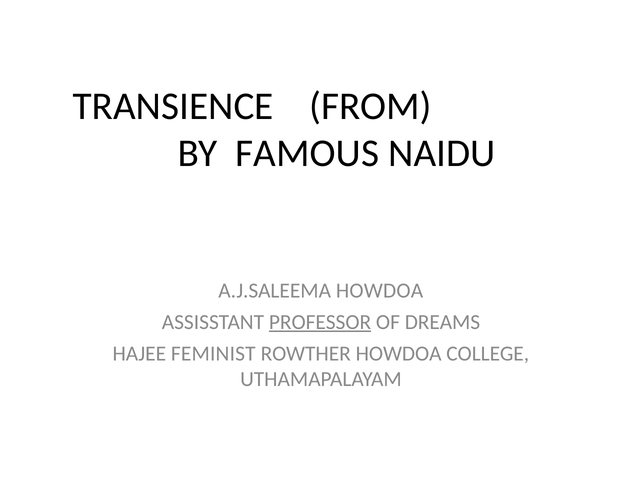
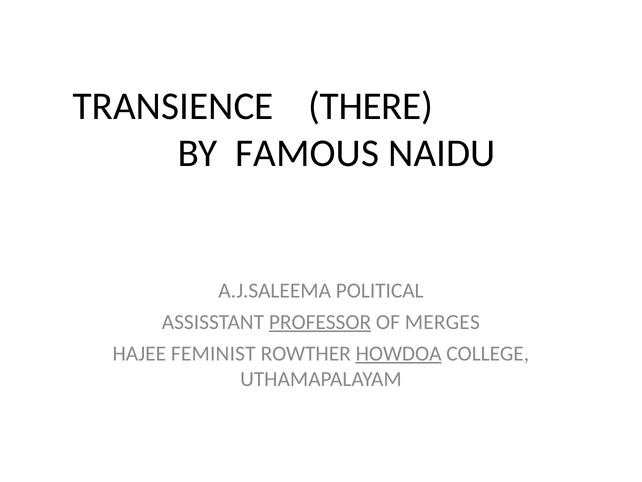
FROM: FROM -> THERE
A.J.SALEEMA HOWDOA: HOWDOA -> POLITICAL
DREAMS: DREAMS -> MERGES
HOWDOA at (399, 353) underline: none -> present
